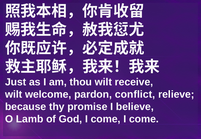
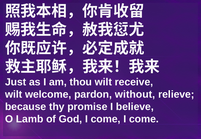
conflict: conflict -> without
